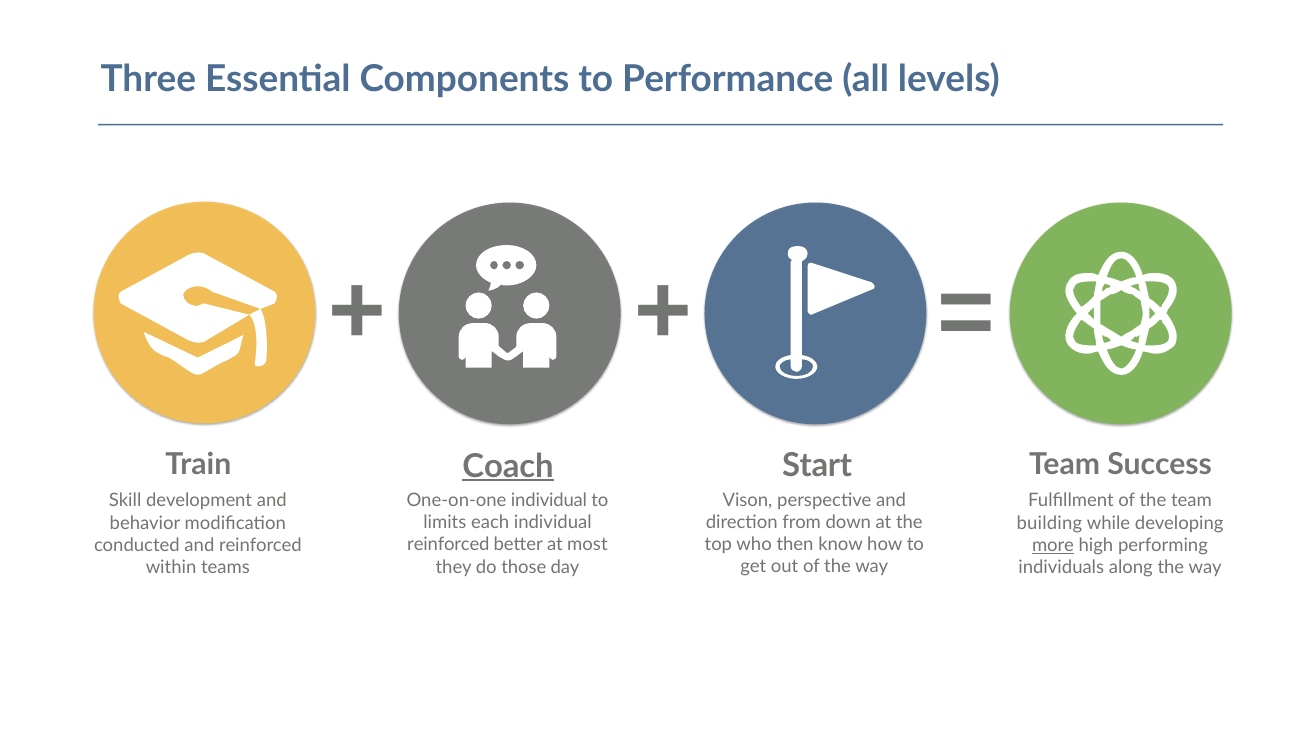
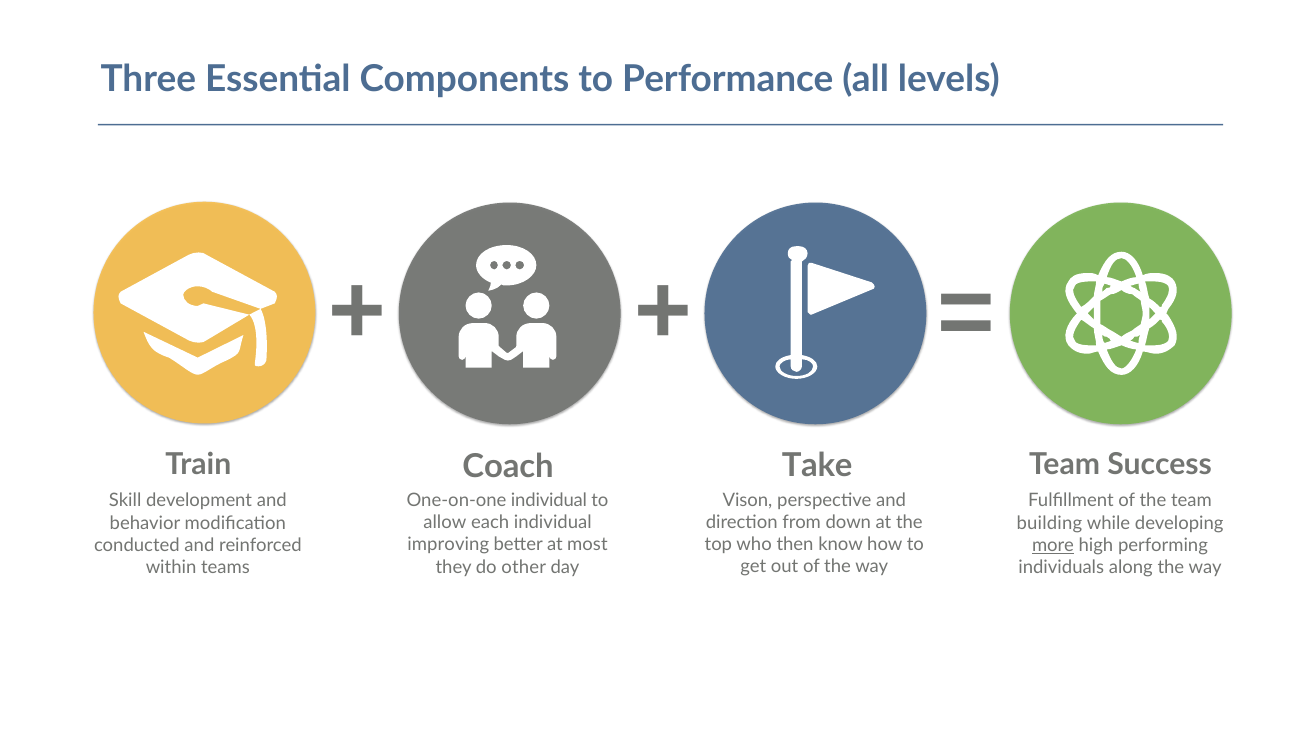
Start: Start -> Take
Coach underline: present -> none
limits: limits -> allow
reinforced at (448, 545): reinforced -> improving
those: those -> other
